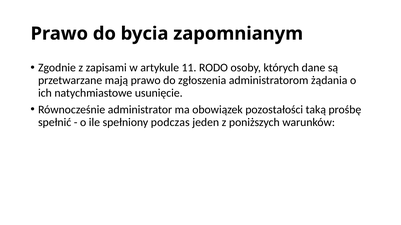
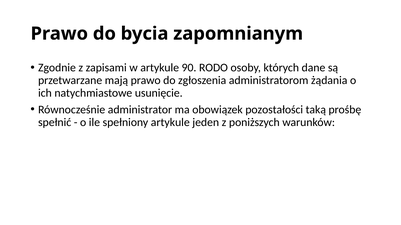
11: 11 -> 90
spełniony podczas: podczas -> artykule
